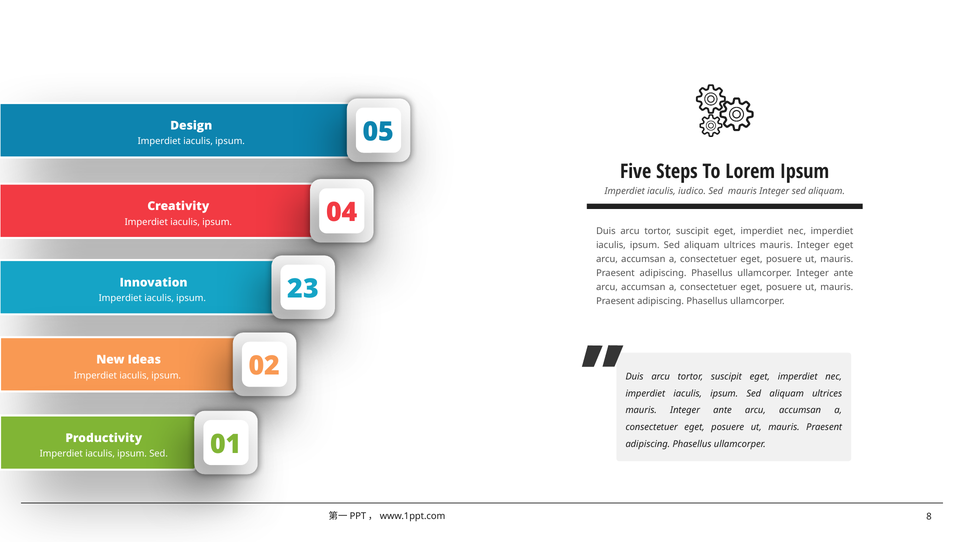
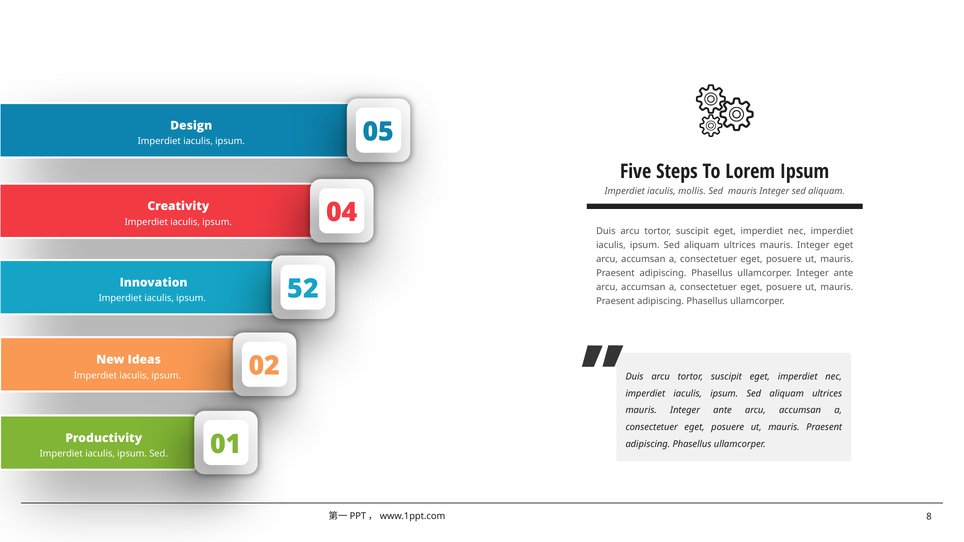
iudico: iudico -> mollis
23: 23 -> 52
